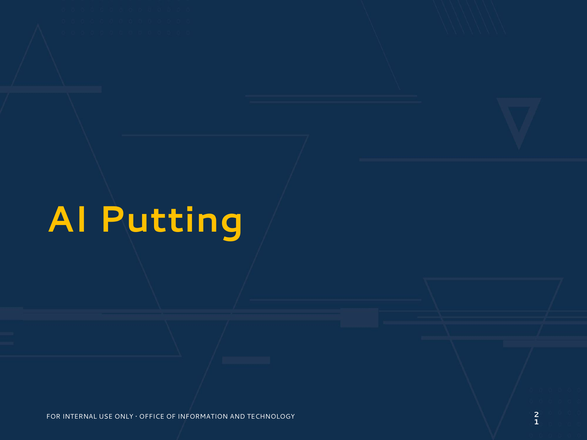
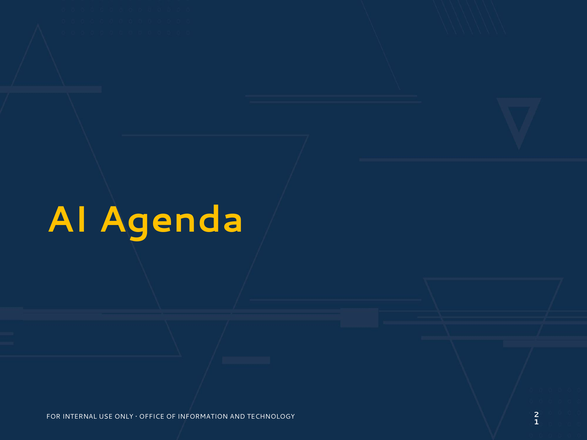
Putting: Putting -> Agenda
